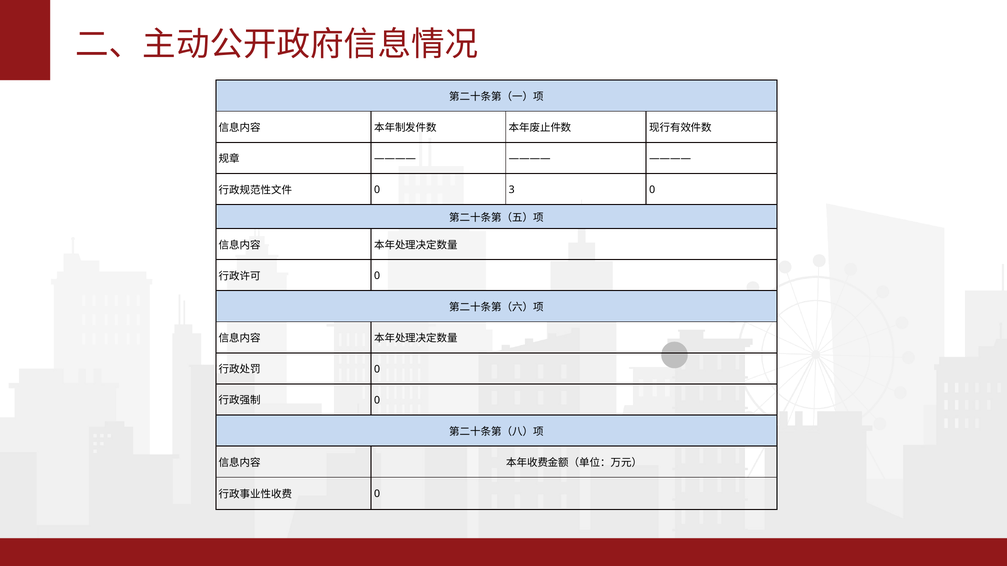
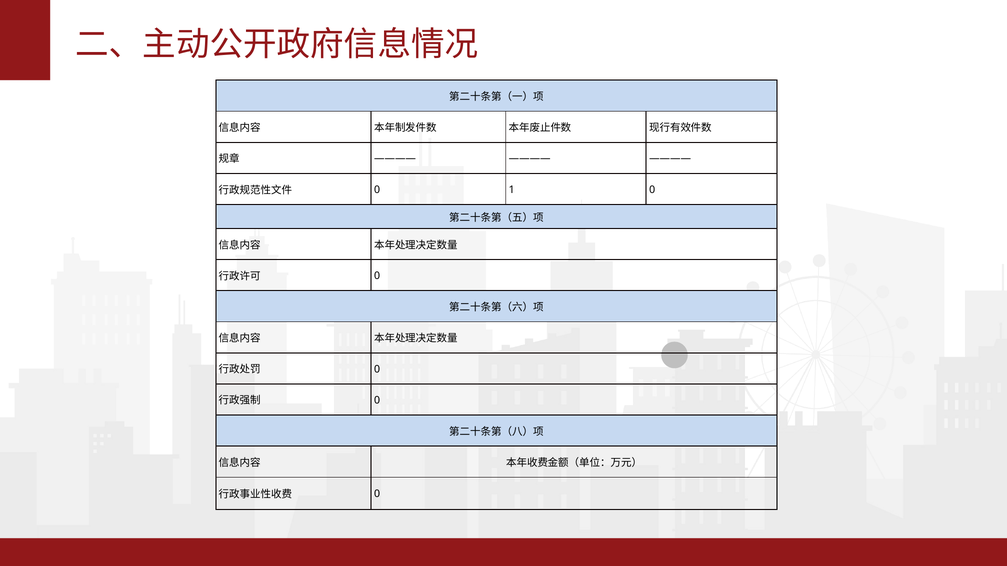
3: 3 -> 1
